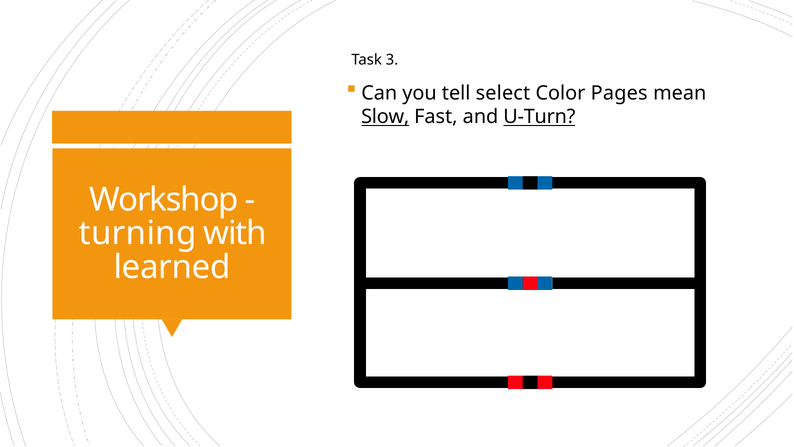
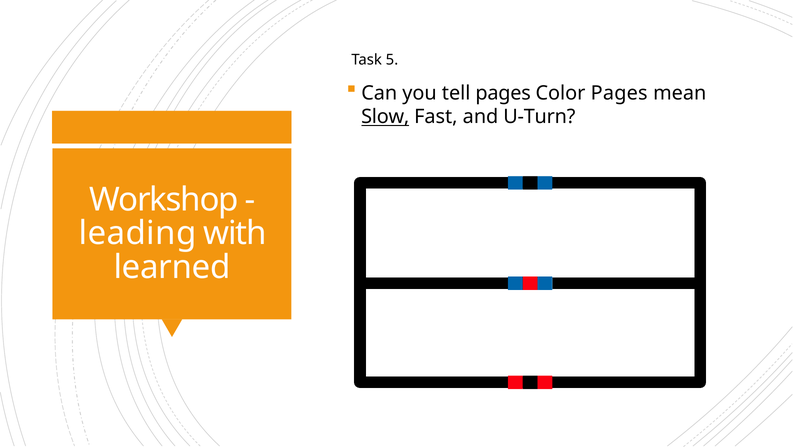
3: 3 -> 5
tell select: select -> pages
U-Turn underline: present -> none
turning: turning -> leading
